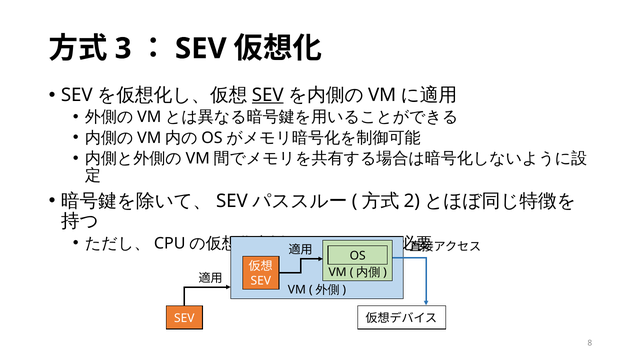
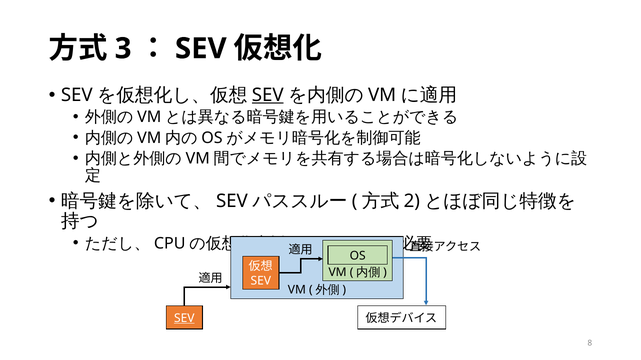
SEV at (184, 319) underline: none -> present
